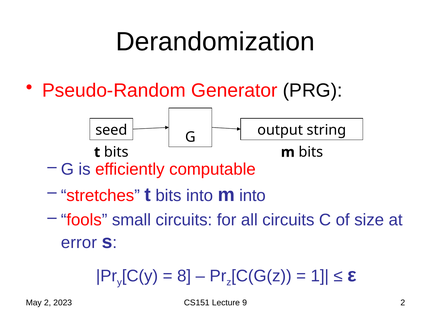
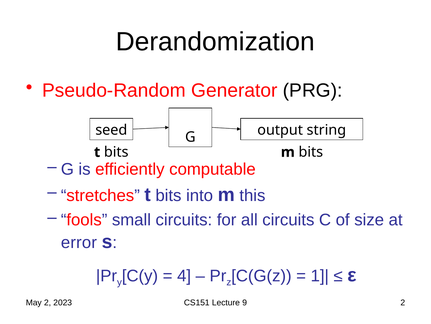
m into: into -> this
8: 8 -> 4
